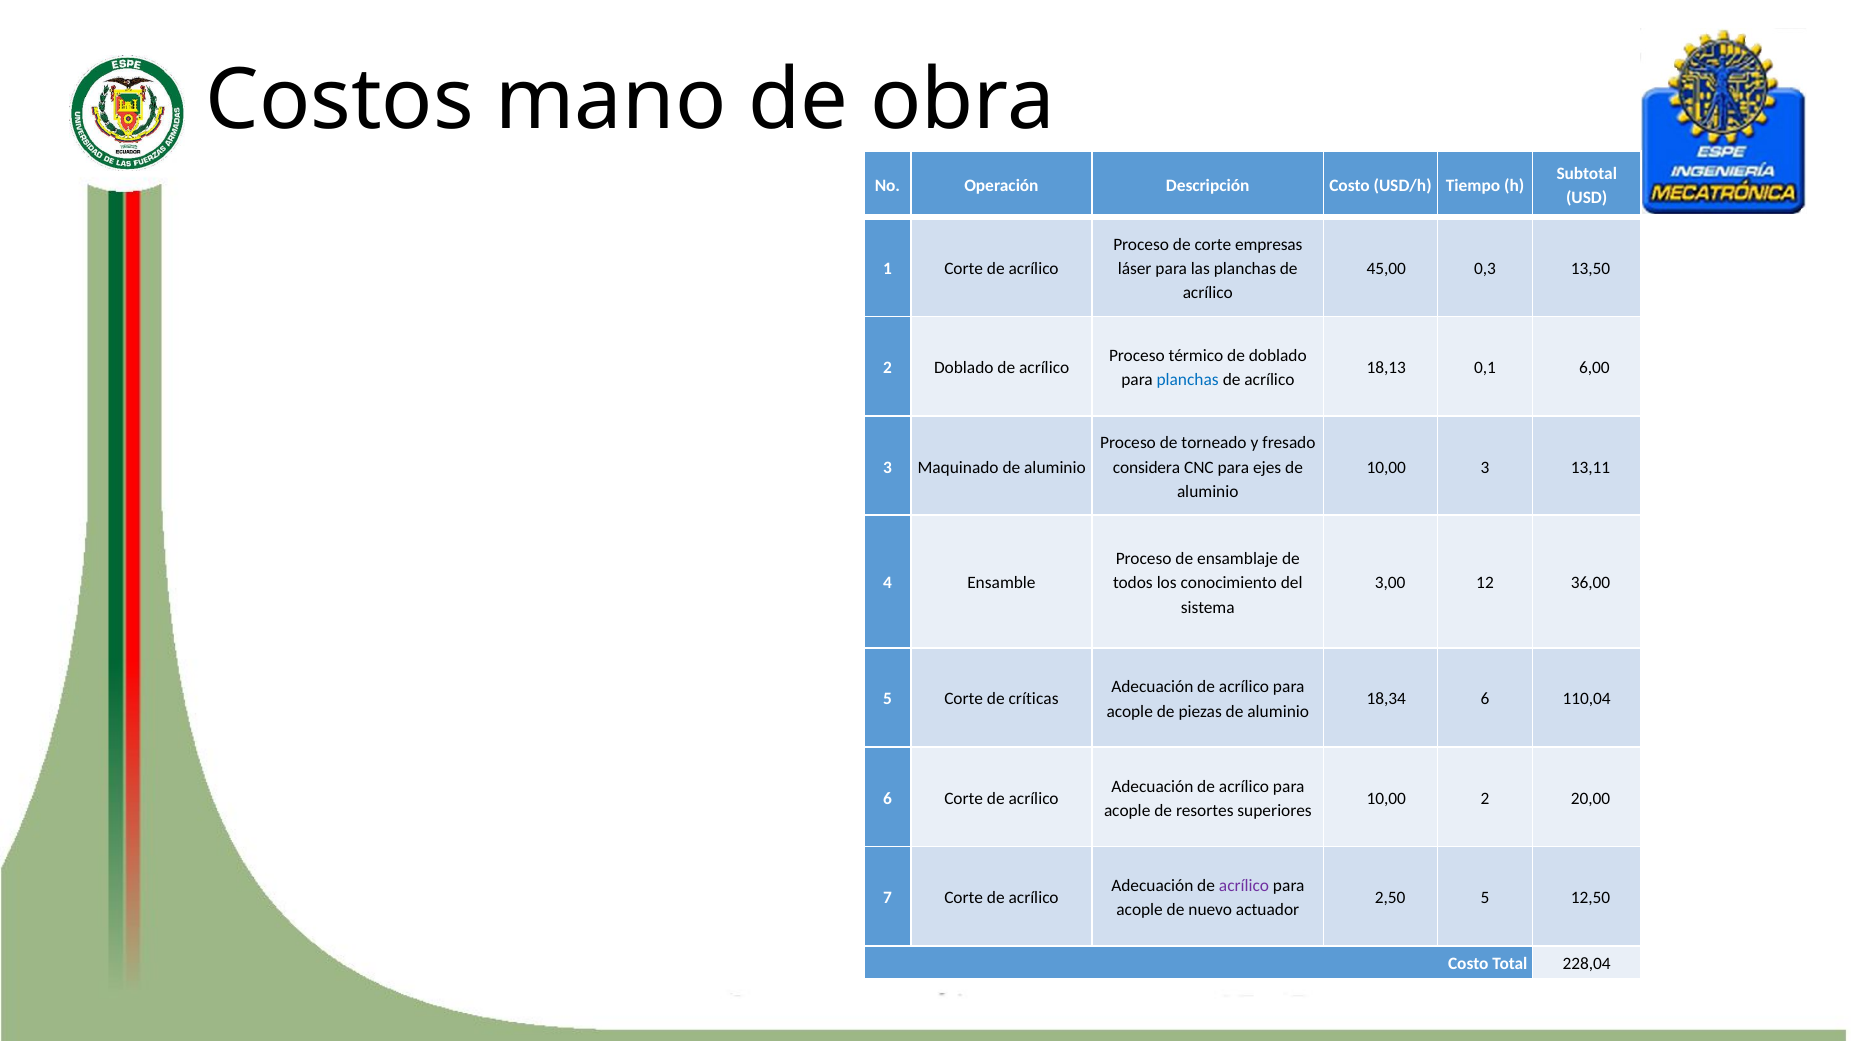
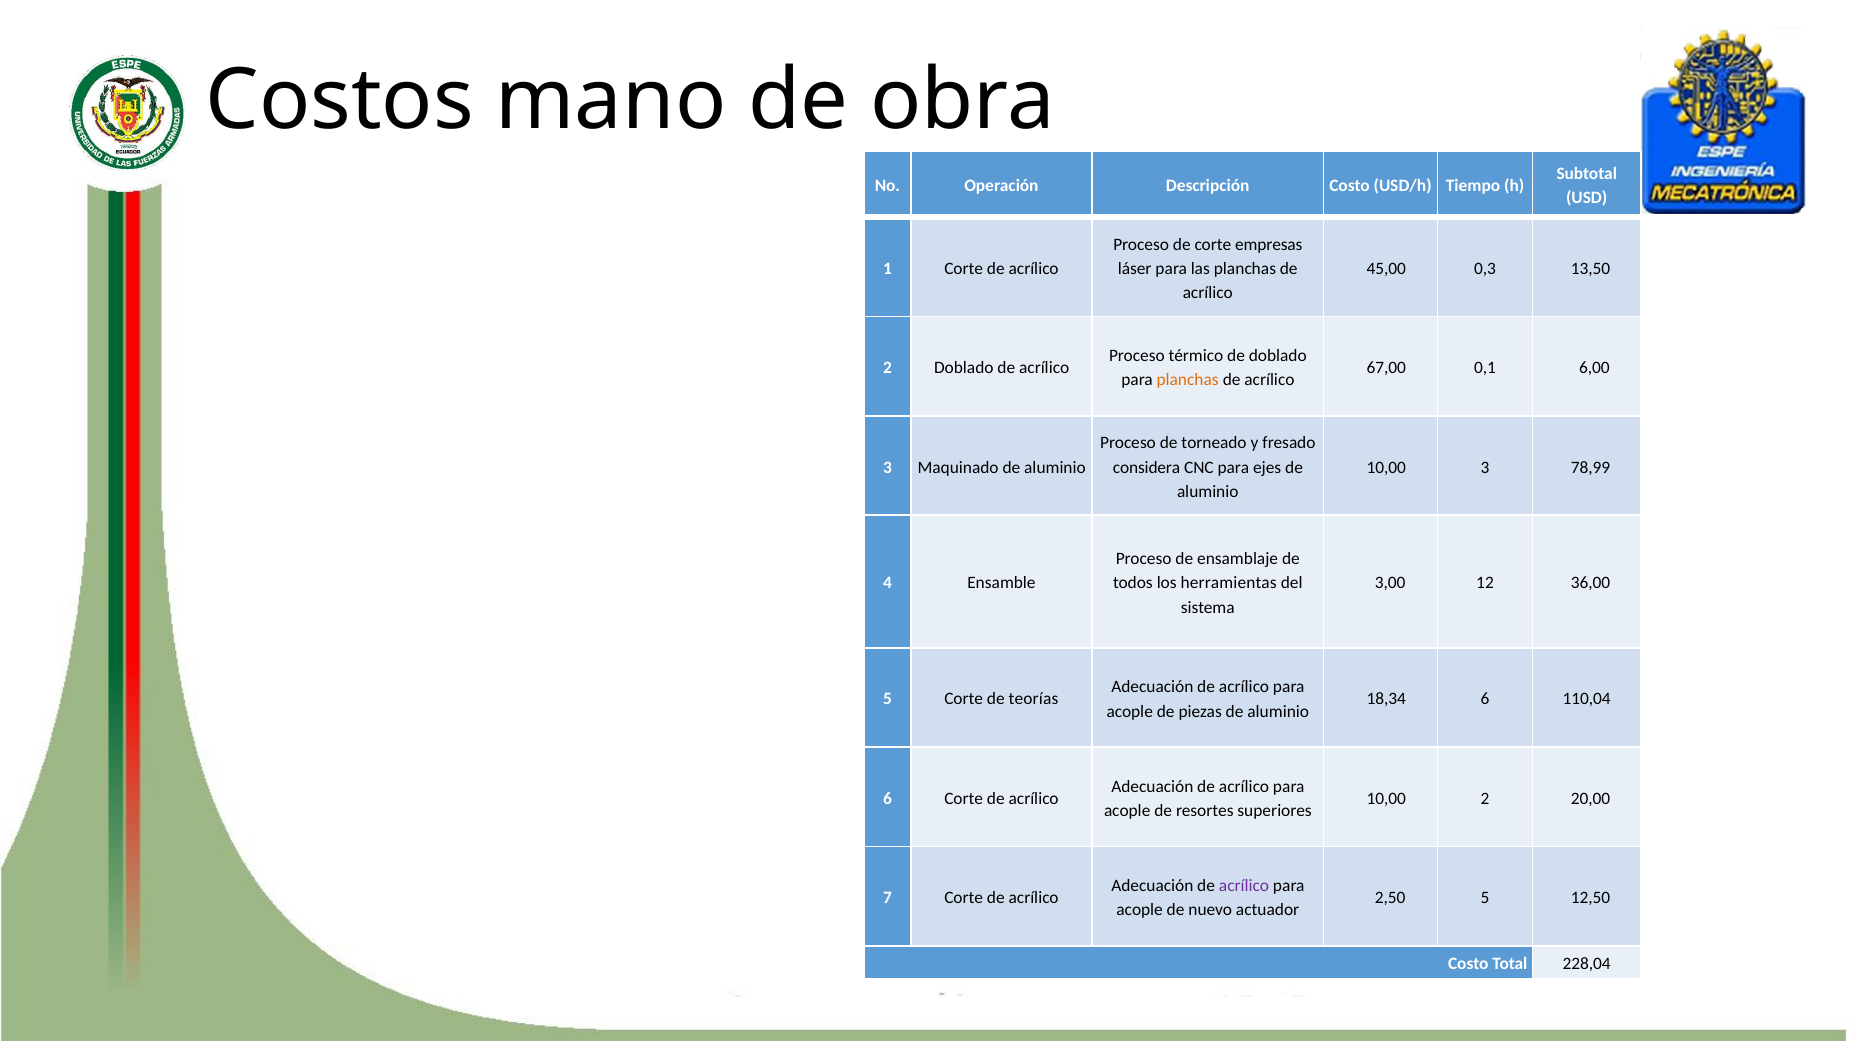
18,13: 18,13 -> 67,00
planchas at (1188, 380) colour: blue -> orange
13,11: 13,11 -> 78,99
conocimiento: conocimiento -> herramientas
críticas: críticas -> teorías
